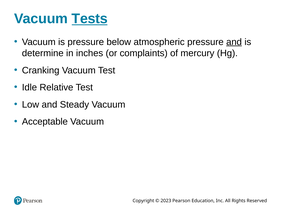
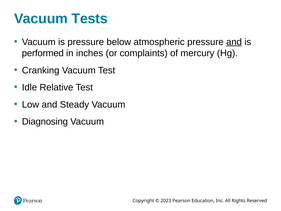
Tests underline: present -> none
determine: determine -> performed
Acceptable: Acceptable -> Diagnosing
